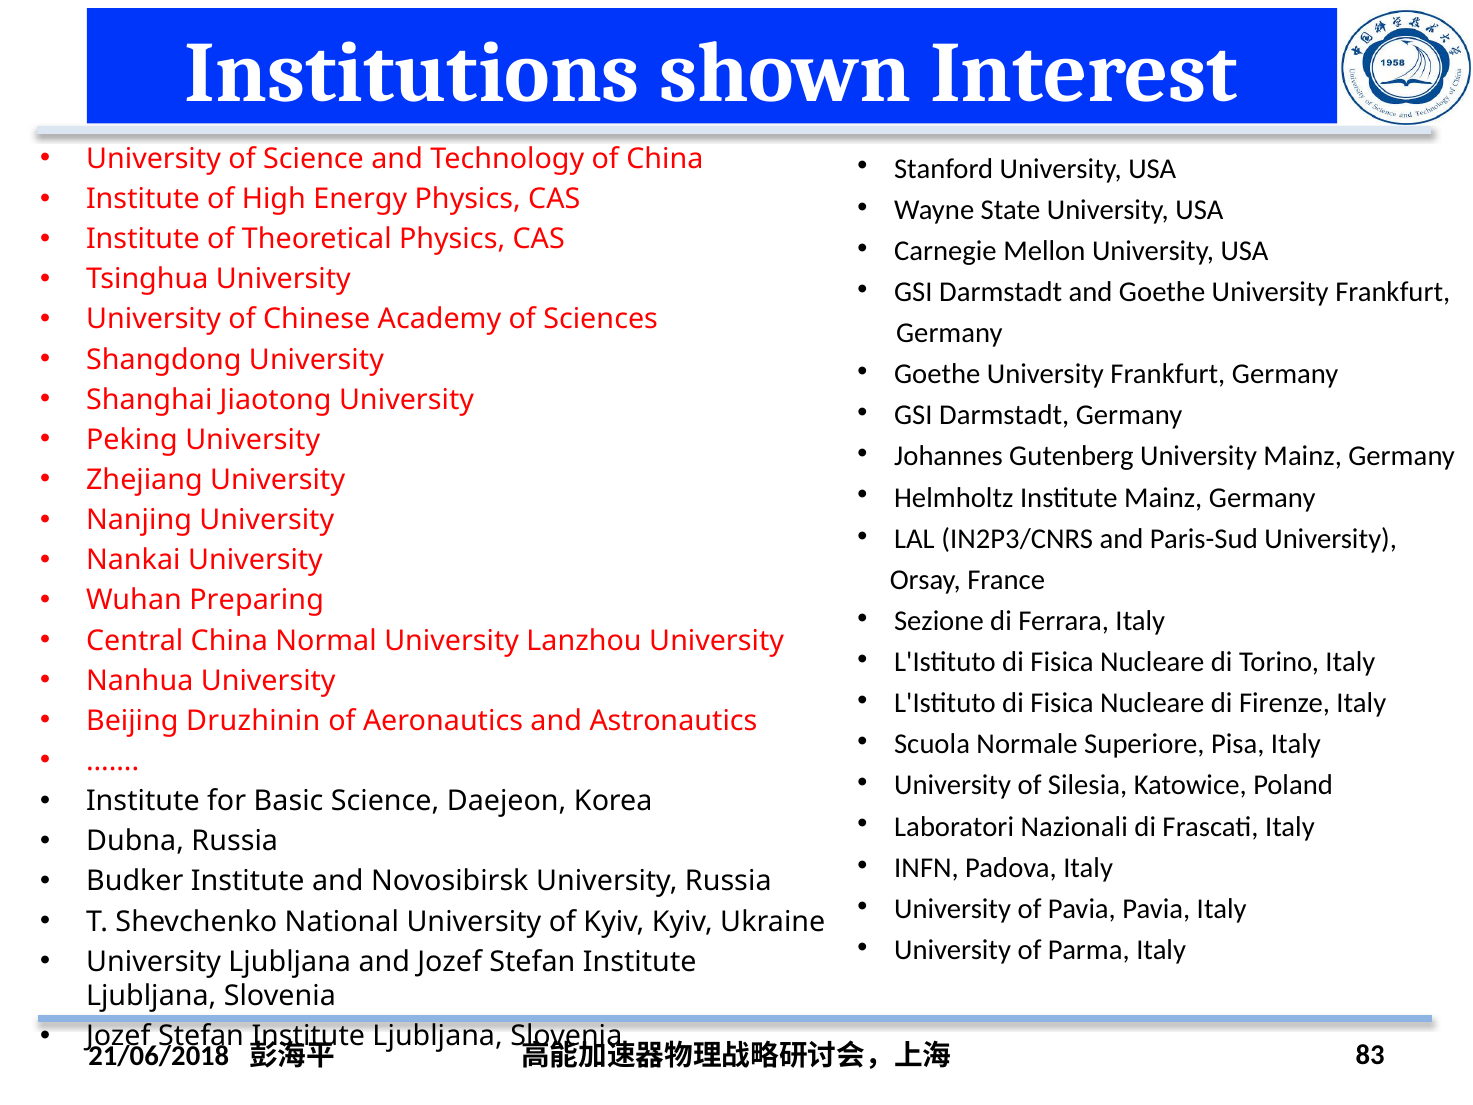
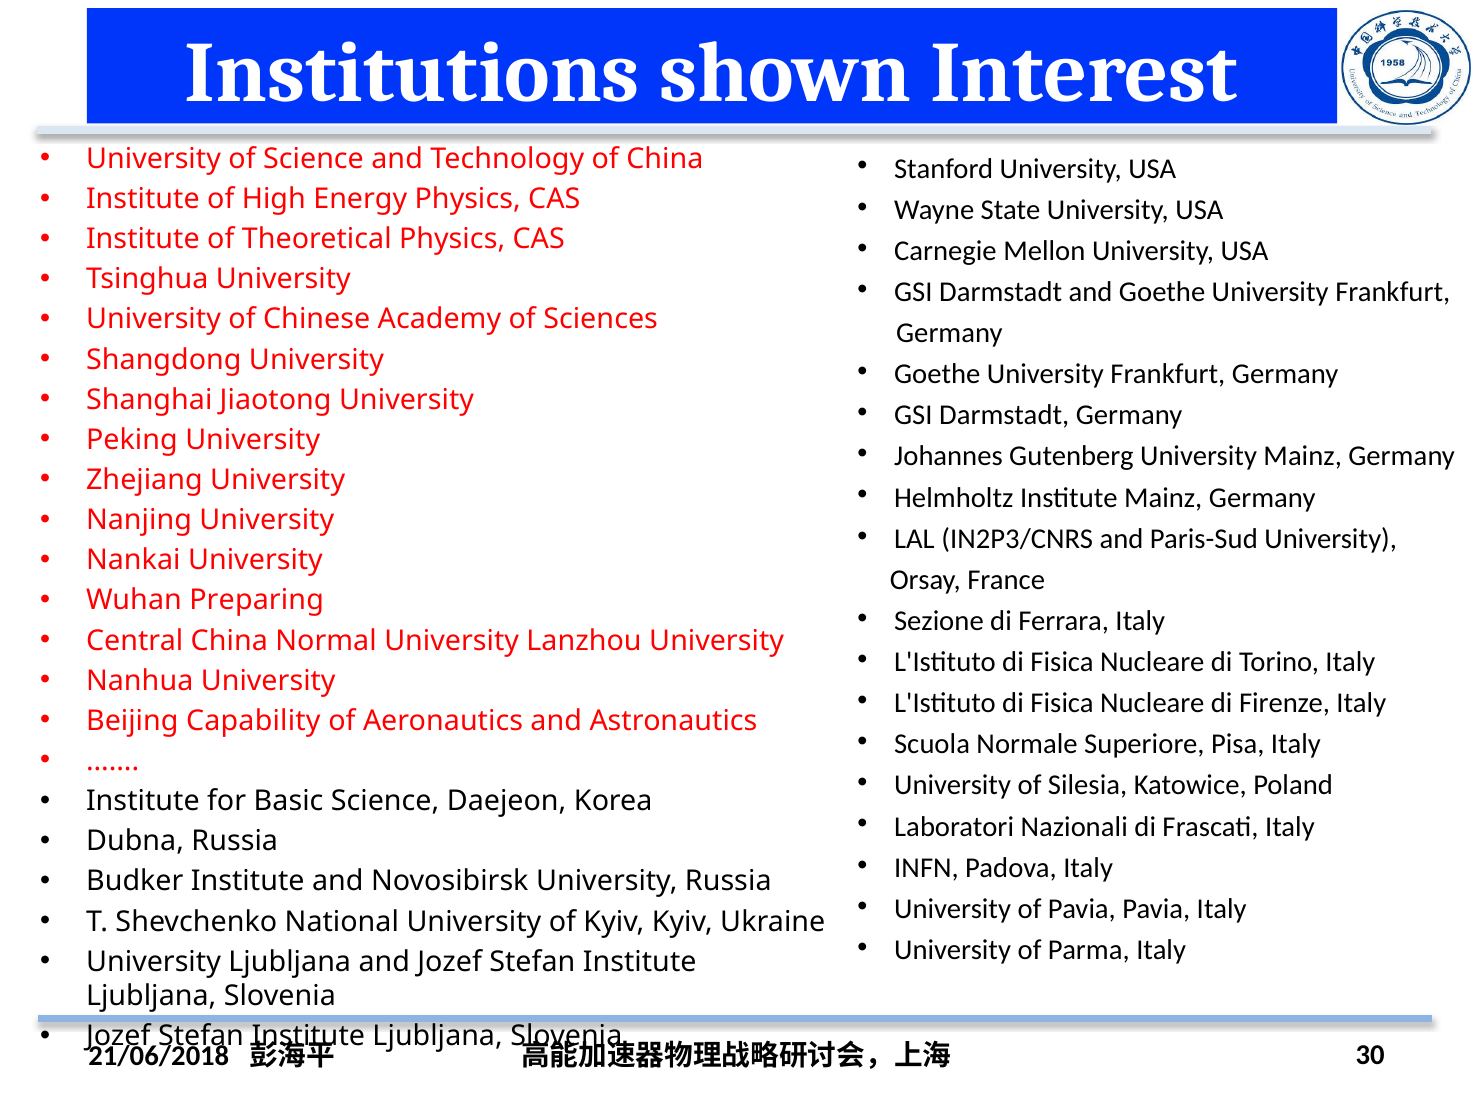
Druzhinin: Druzhinin -> Capability
83: 83 -> 30
